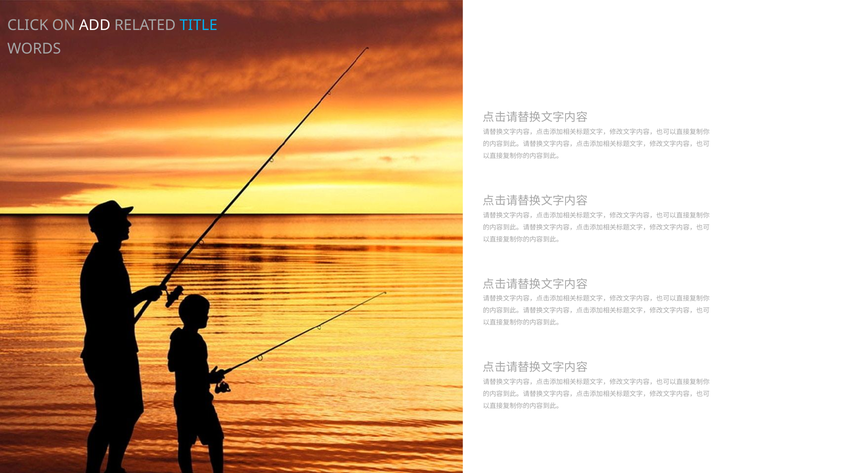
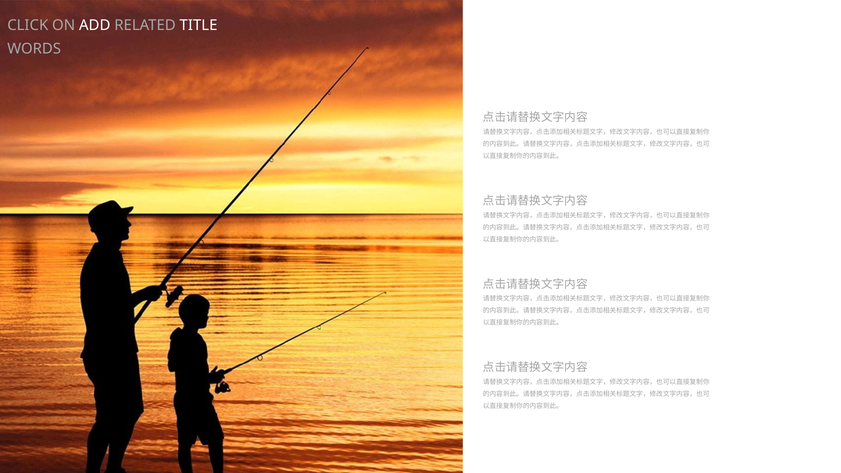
TITLE colour: light blue -> white
